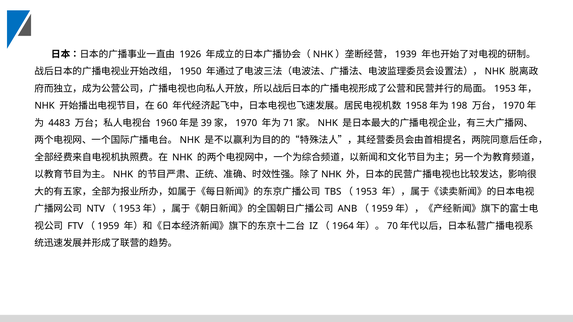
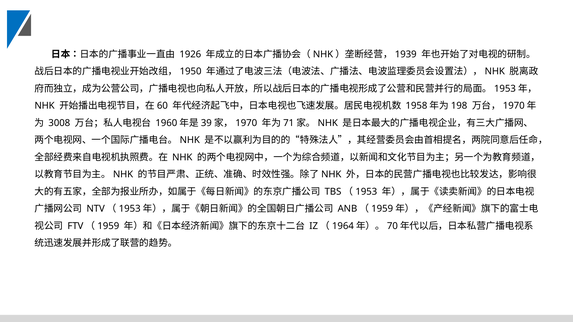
4483: 4483 -> 3008
